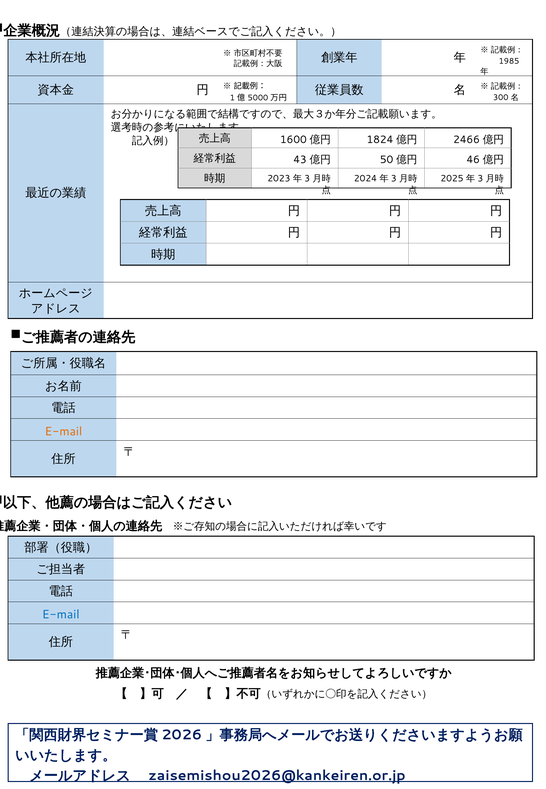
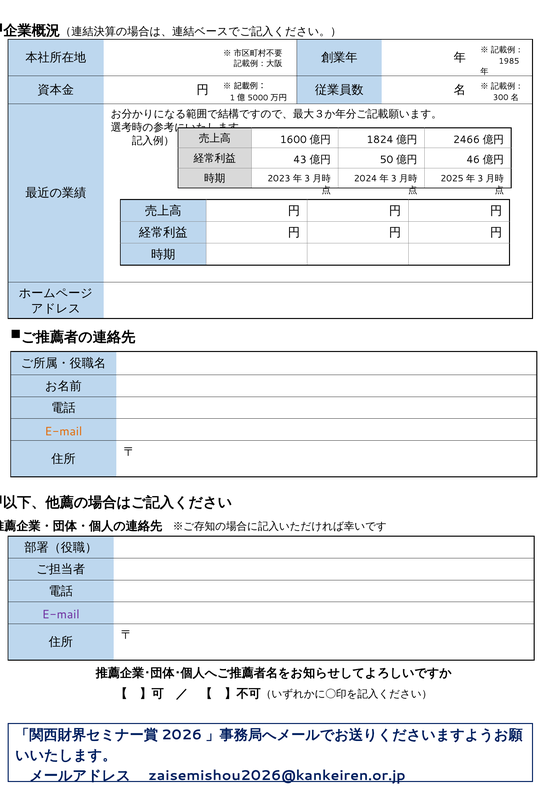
E-mail at (61, 614) colour: blue -> purple
